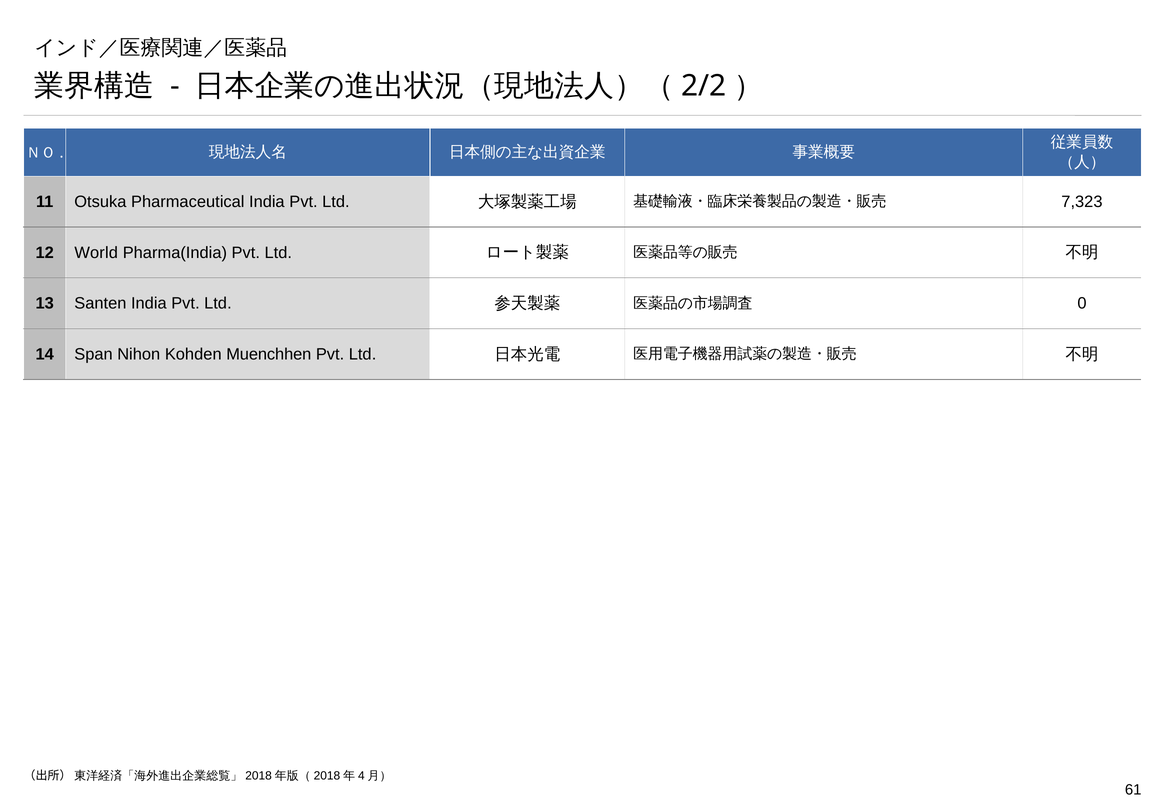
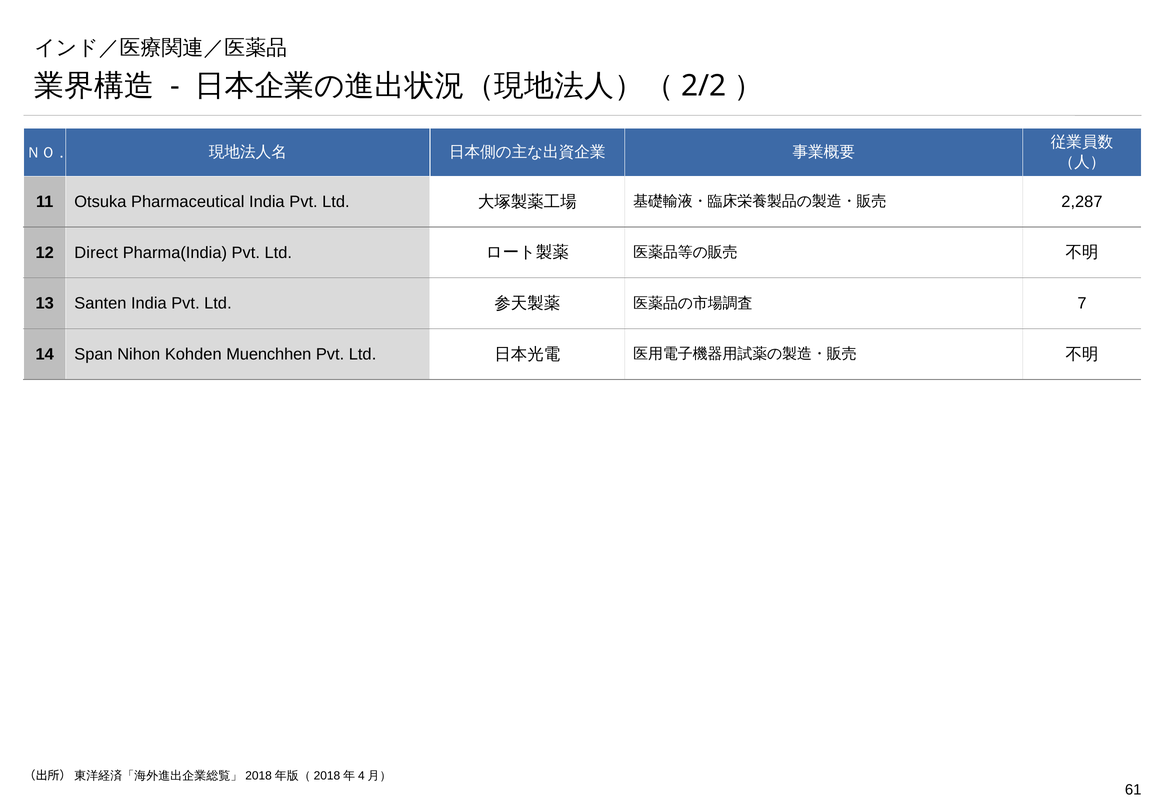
7,323: 7,323 -> 2,287
World: World -> Direct
0: 0 -> 7
